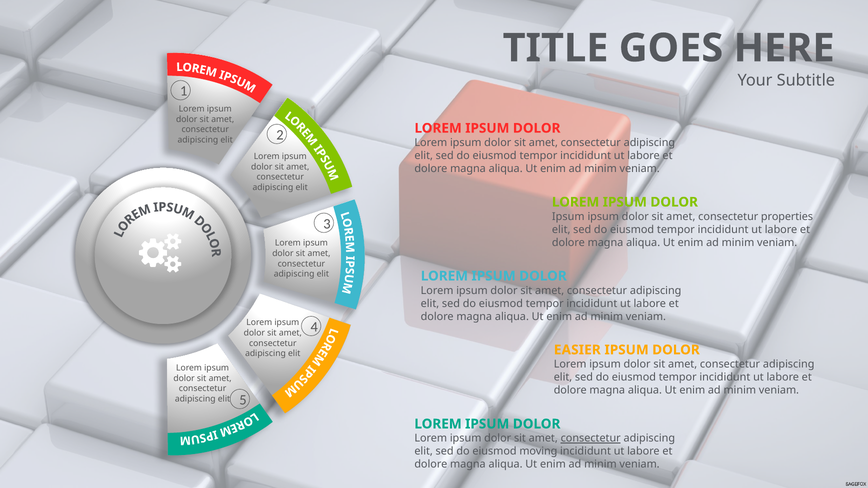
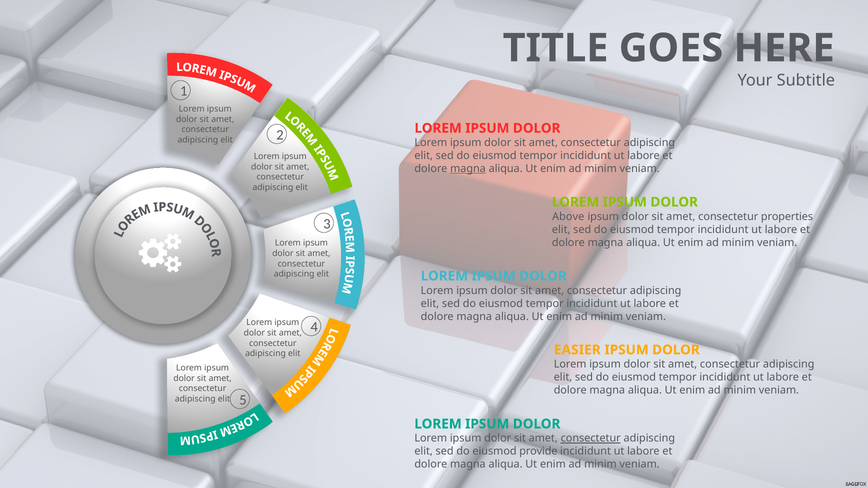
magna at (468, 169) underline: none -> present
Ipsum at (568, 217): Ipsum -> Above
moving: moving -> provide
